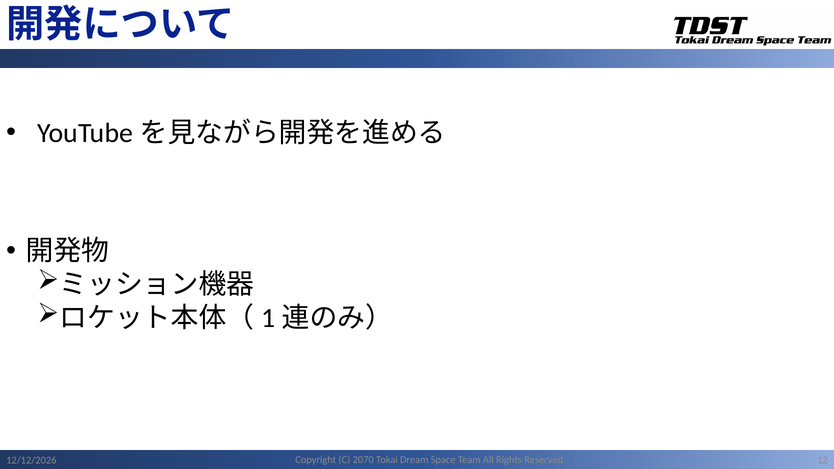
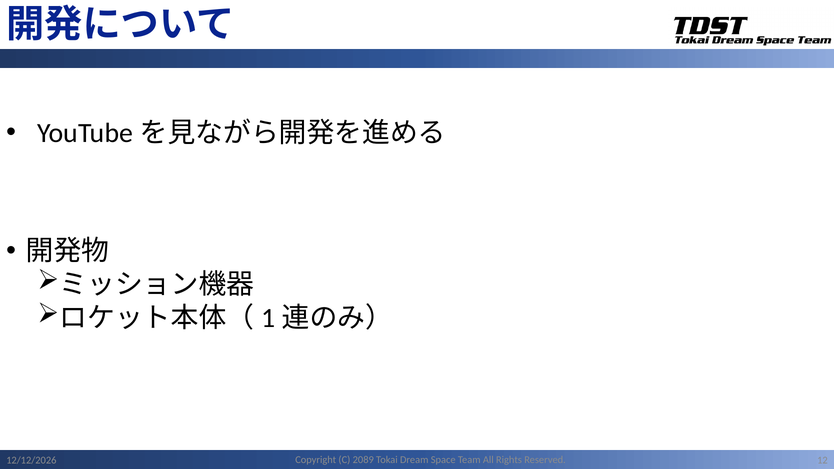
2070: 2070 -> 2089
